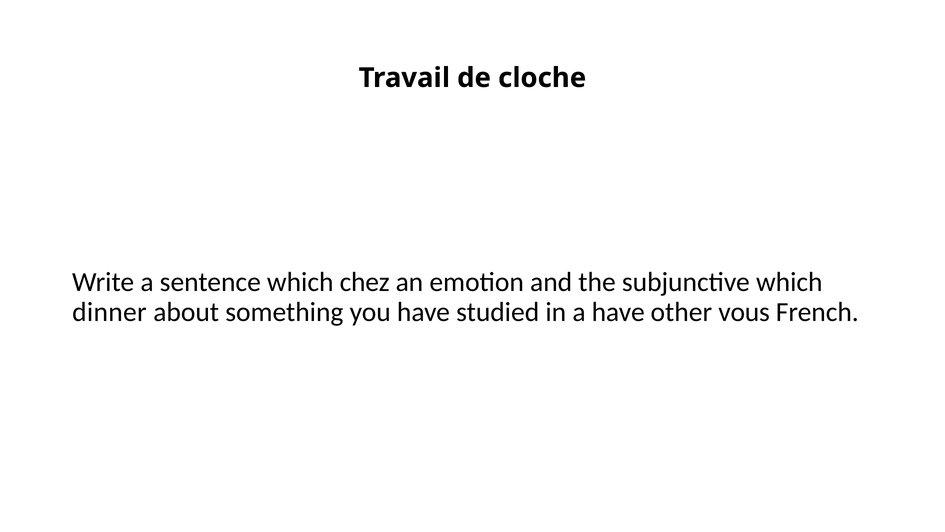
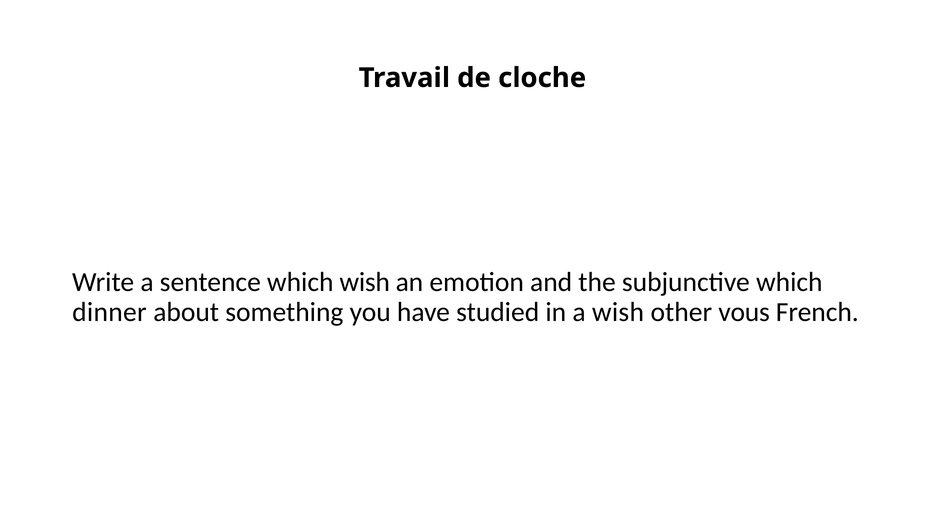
which chez: chez -> wish
a have: have -> wish
